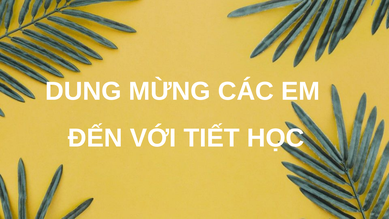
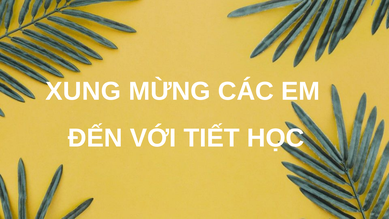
DUNG: DUNG -> XUNG
